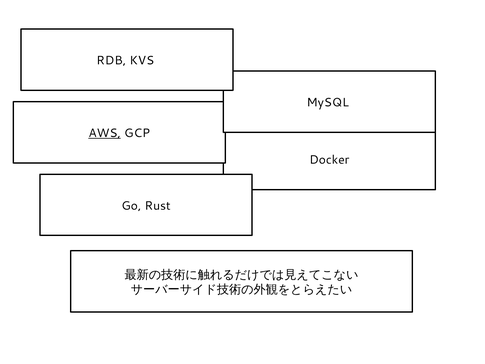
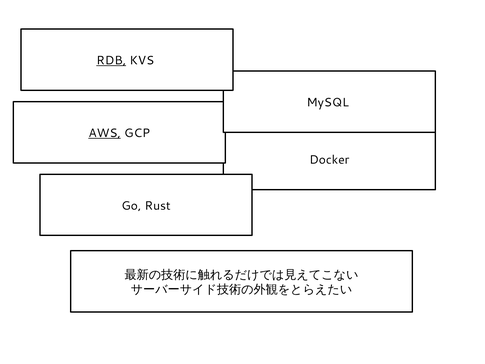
RDB underline: none -> present
